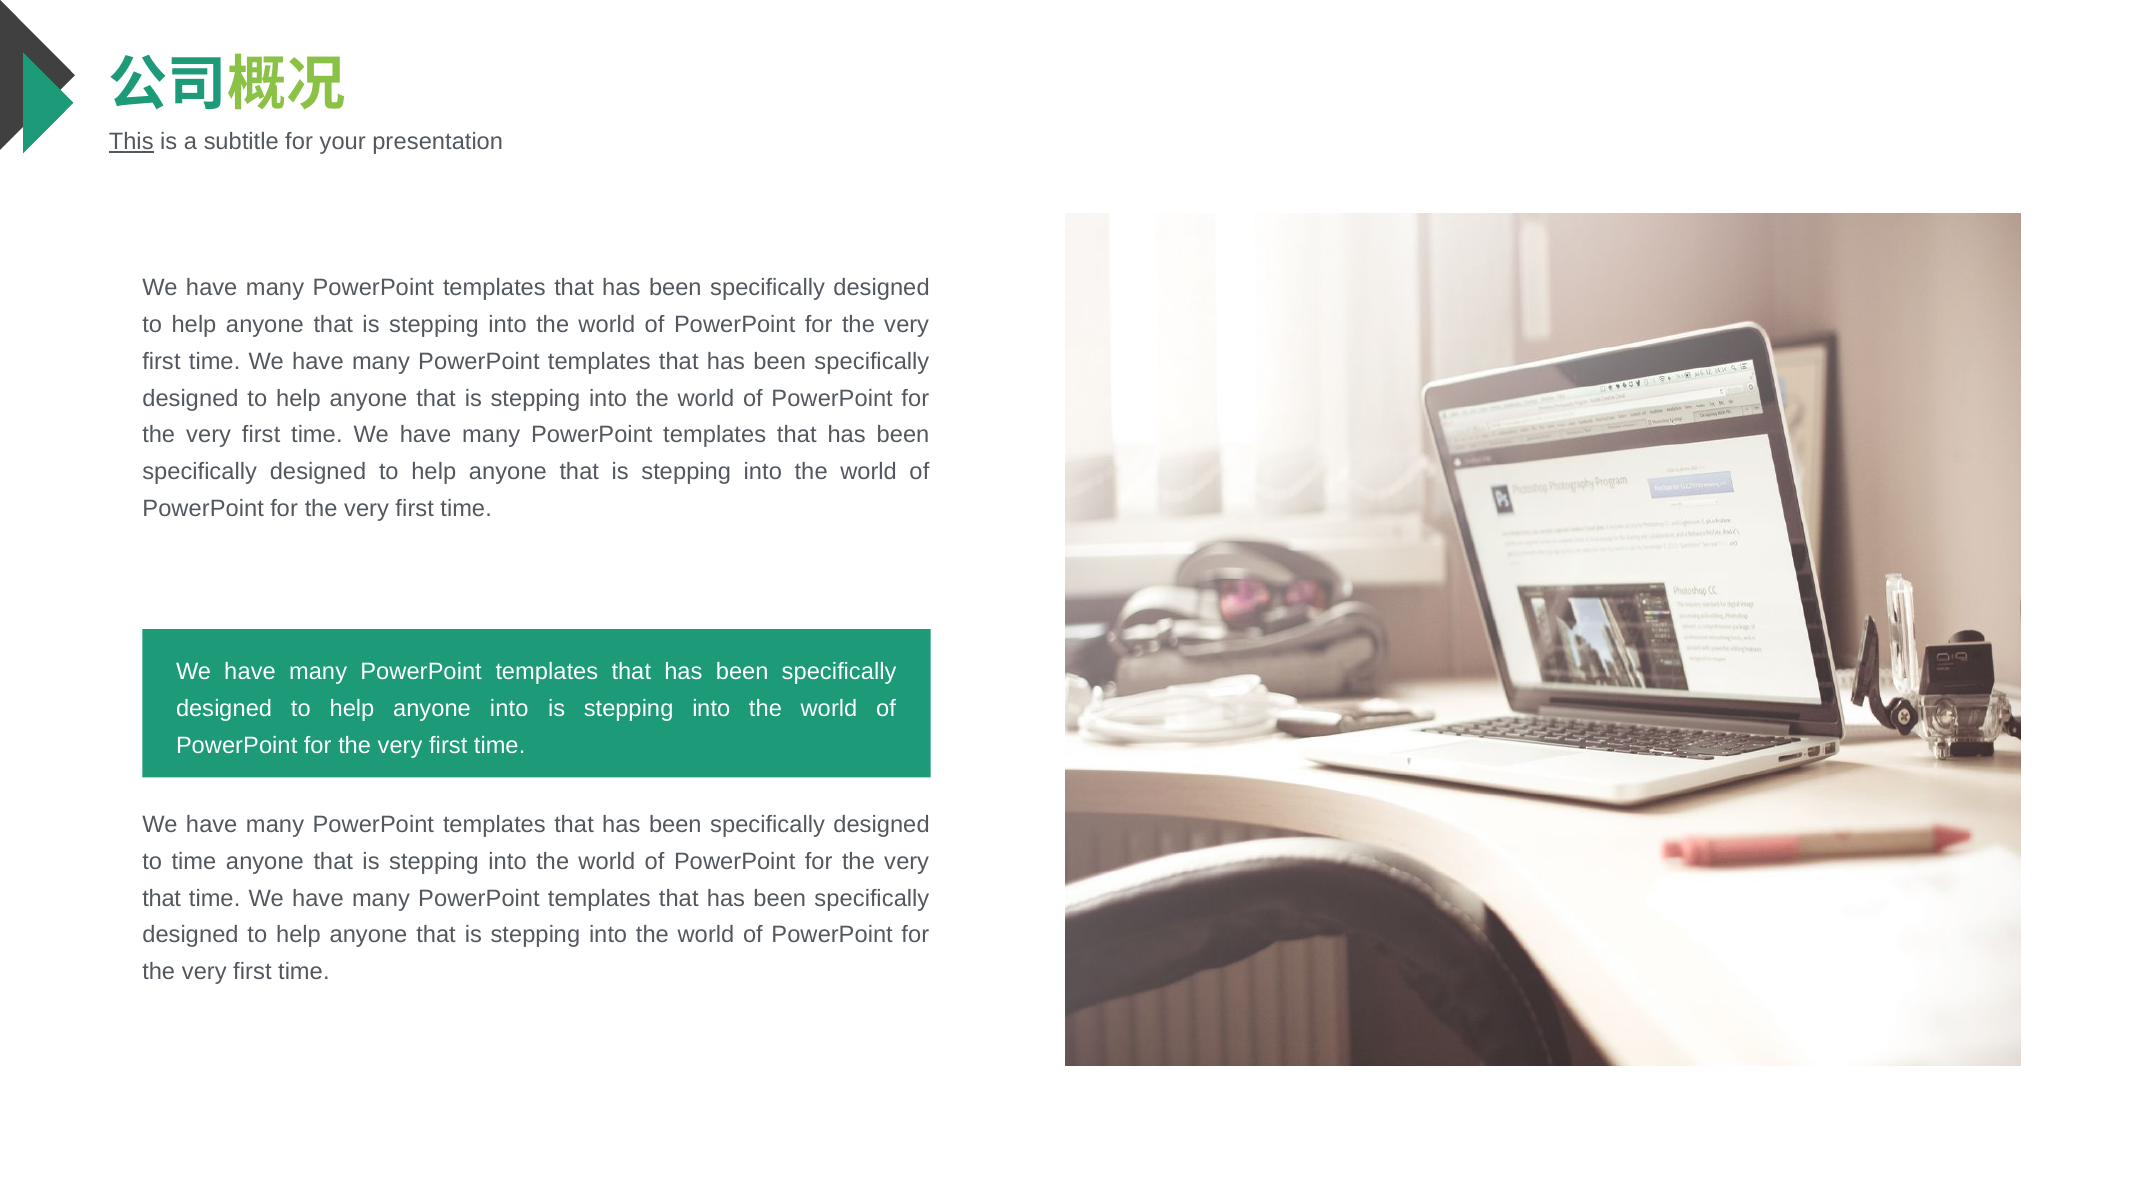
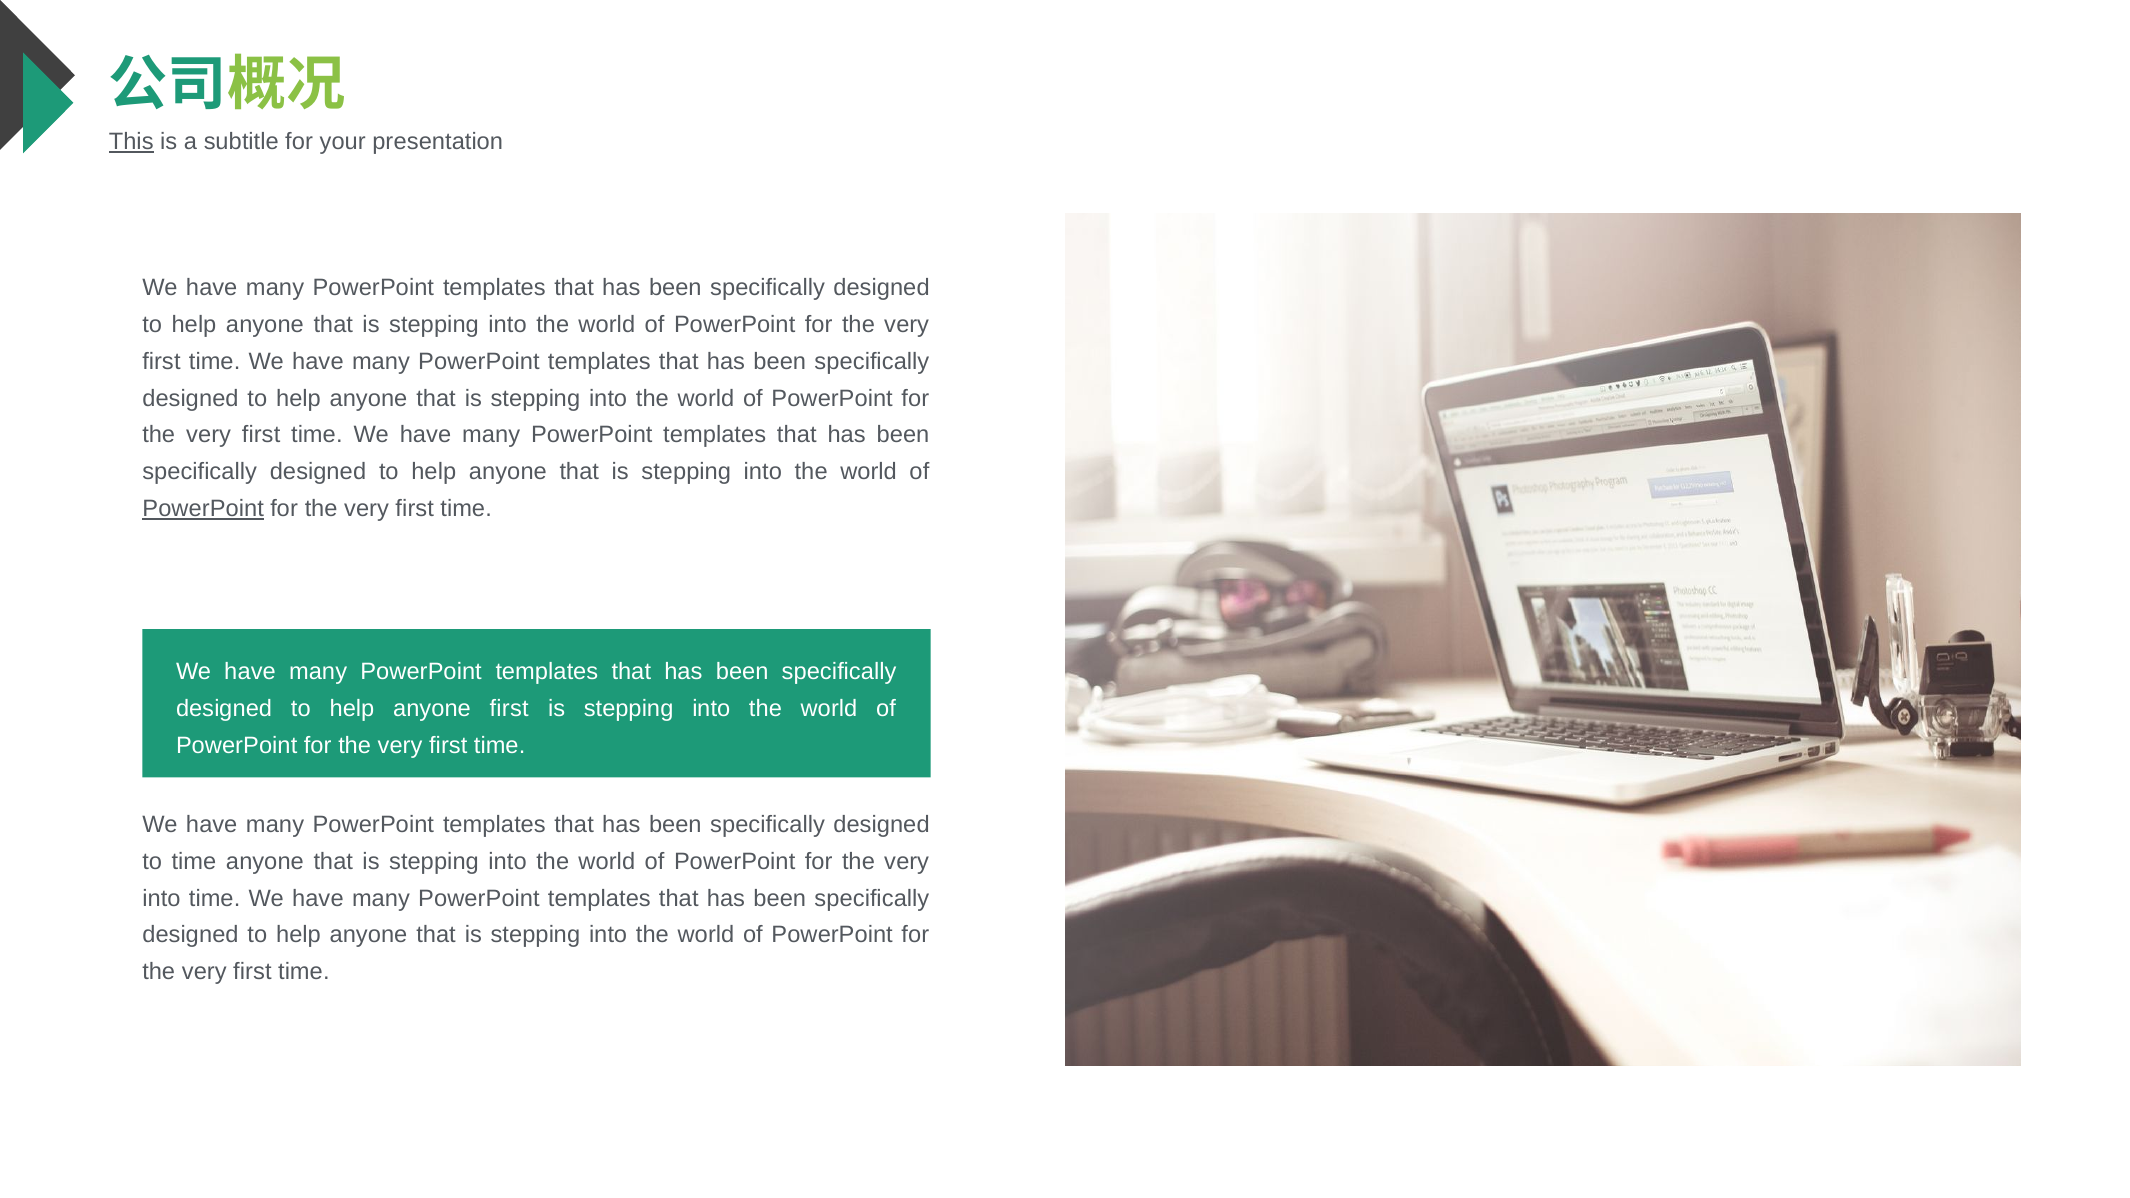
PowerPoint at (203, 509) underline: none -> present
anyone into: into -> first
that at (162, 898): that -> into
